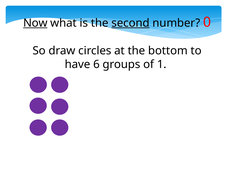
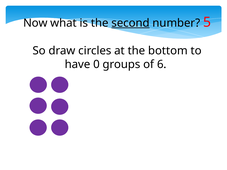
Now underline: present -> none
0: 0 -> 5
6: 6 -> 0
1: 1 -> 6
